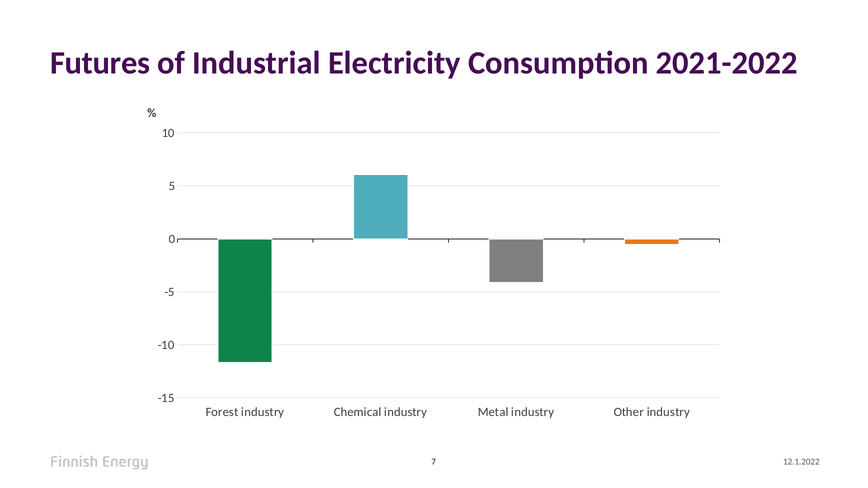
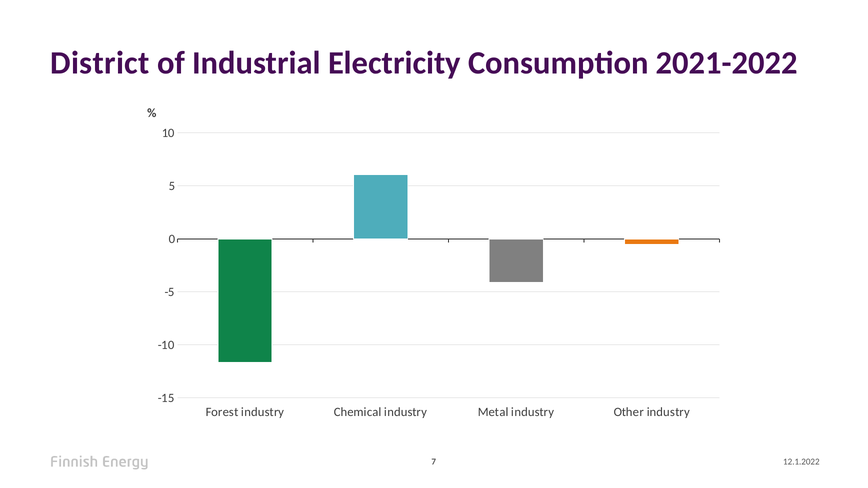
Futures: Futures -> District
